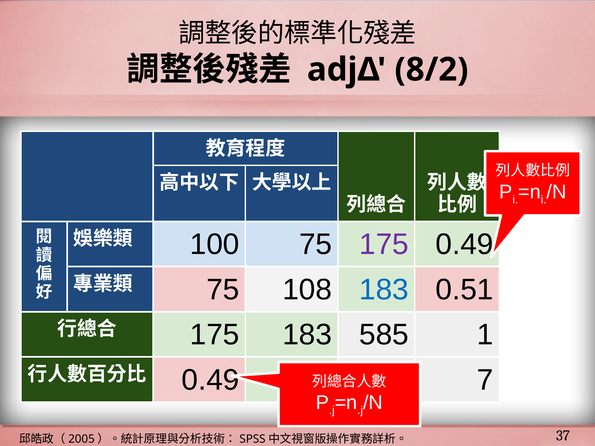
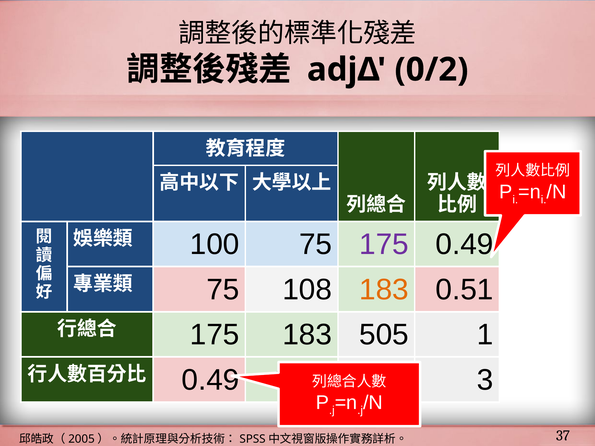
8/2: 8/2 -> 0/2
183 at (384, 290) colour: blue -> orange
585: 585 -> 505
7: 7 -> 3
